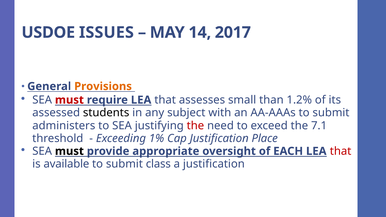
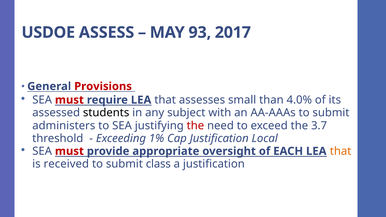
ISSUES: ISSUES -> ASSESS
14: 14 -> 93
Provisions colour: orange -> red
1.2%: 1.2% -> 4.0%
7.1: 7.1 -> 3.7
Place: Place -> Local
must at (69, 151) colour: black -> red
that at (341, 151) colour: red -> orange
available: available -> received
